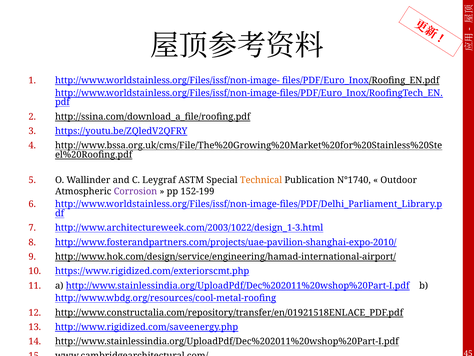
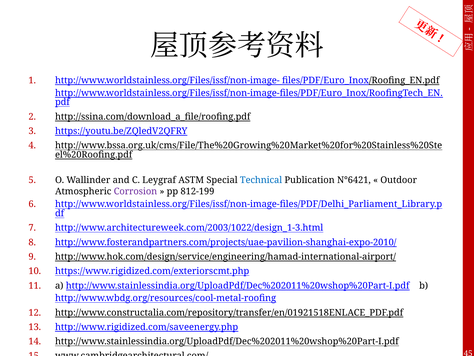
Technical colour: orange -> blue
N°1740: N°1740 -> N°6421
152-199: 152-199 -> 812-199
